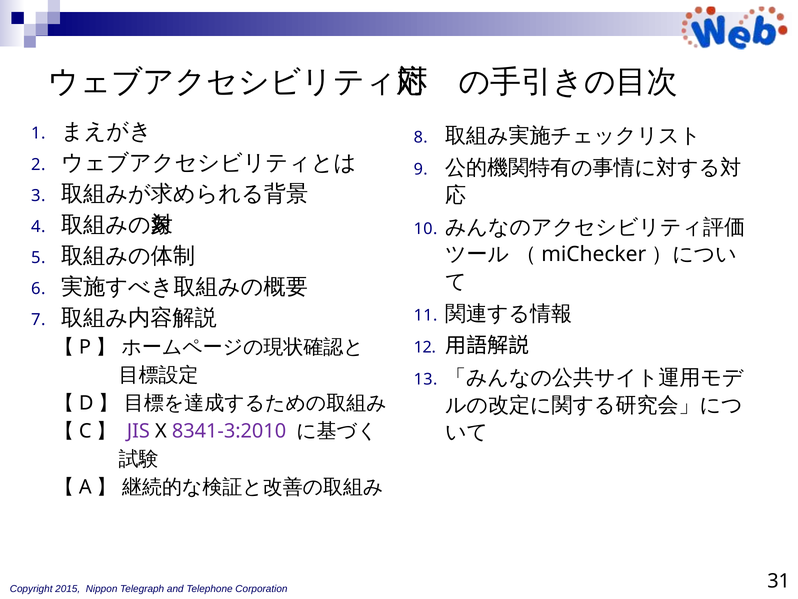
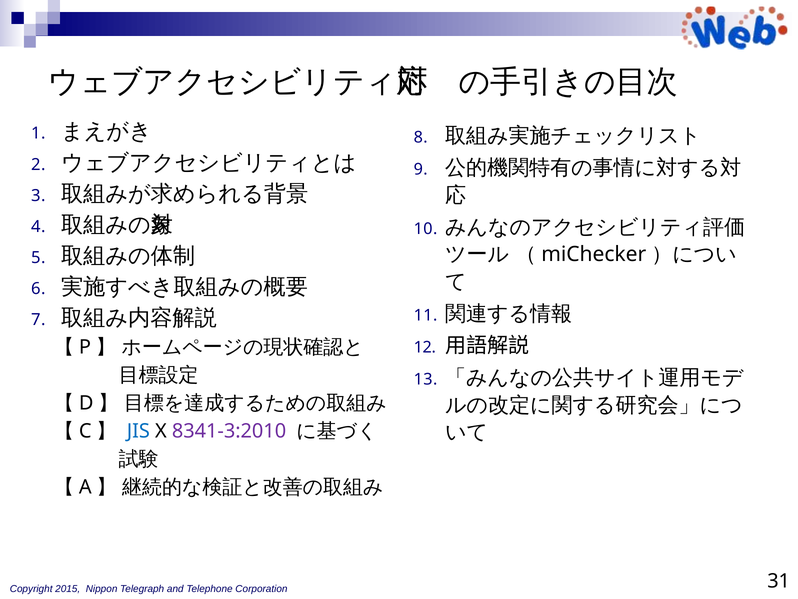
JIS colour: purple -> blue
